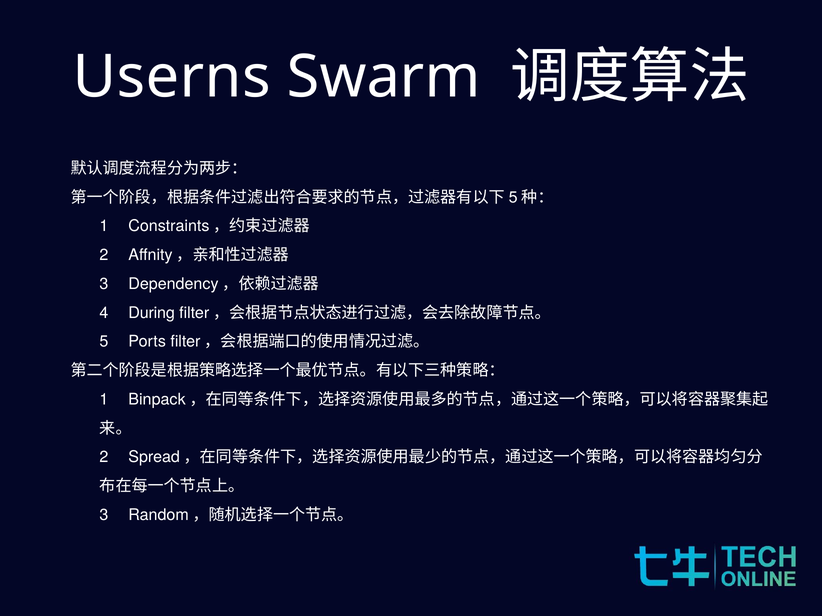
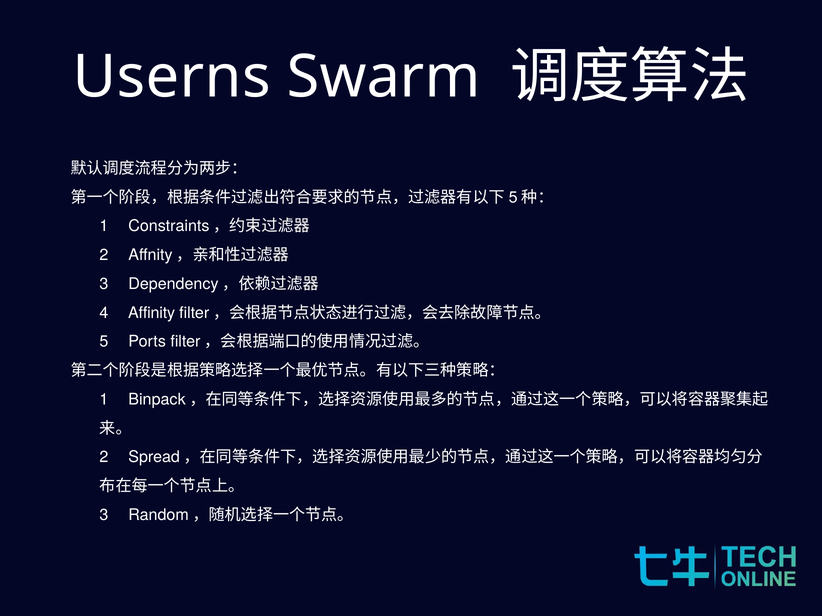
During: During -> Affinity
